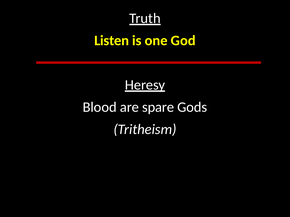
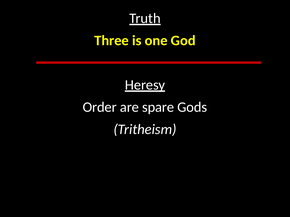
Listen: Listen -> Three
Blood: Blood -> Order
